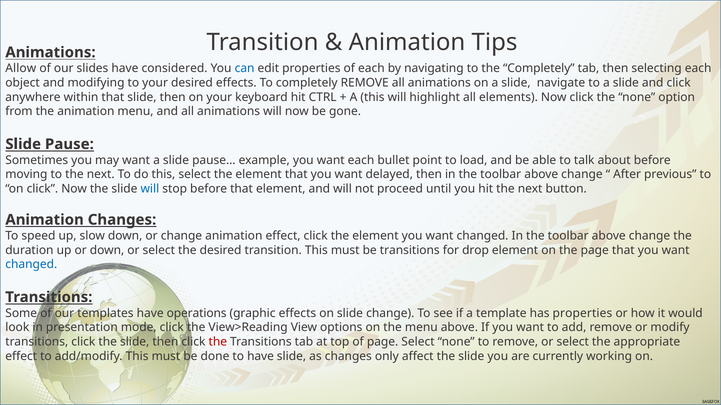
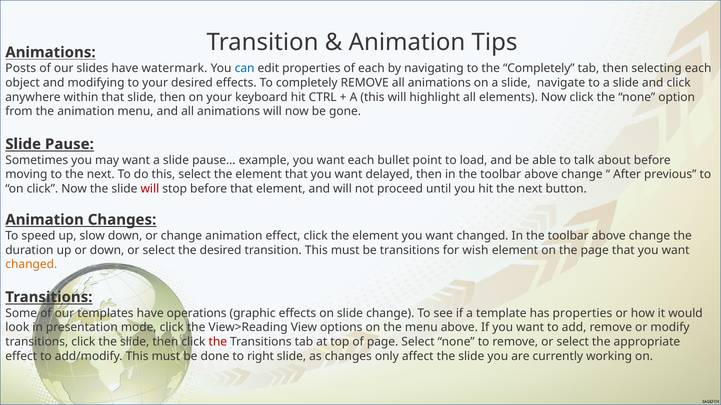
Allow: Allow -> Posts
considered: considered -> watermark
will at (150, 189) colour: blue -> red
drop: drop -> wish
changed at (31, 265) colour: blue -> orange
to have: have -> right
